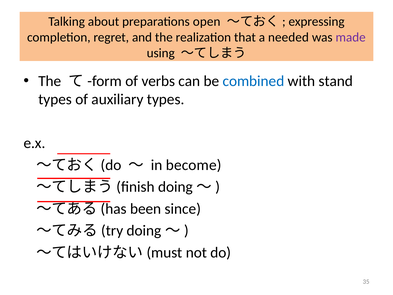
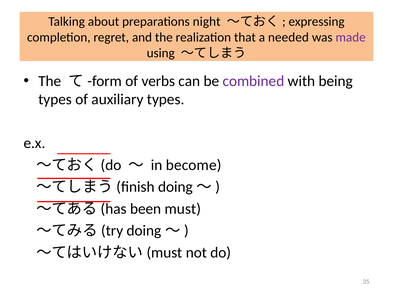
open: open -> night
combined colour: blue -> purple
stand: stand -> being
since: since -> must
